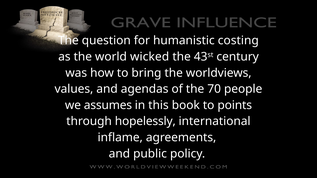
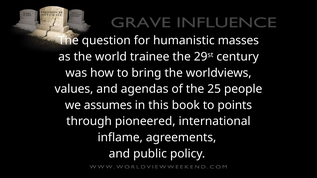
costing: costing -> masses
wicked: wicked -> trainee
43: 43 -> 29
70: 70 -> 25
hopelessly: hopelessly -> pioneered
